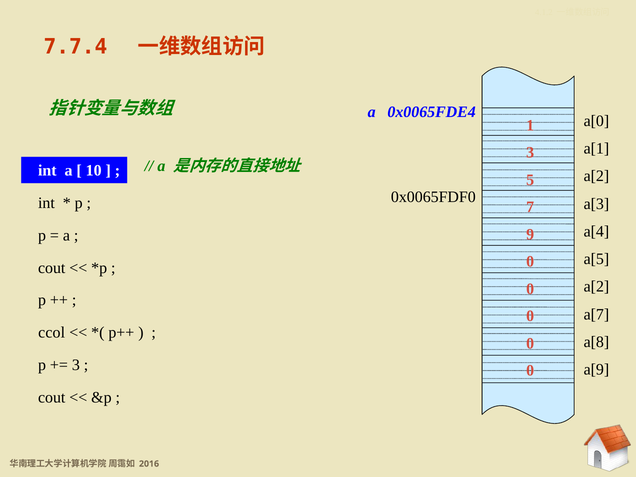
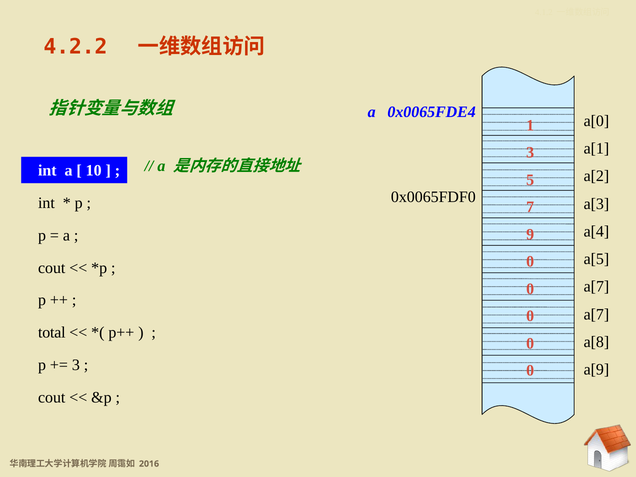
7.7.4: 7.7.4 -> 4.2.2
a[2 at (596, 287): a[2 -> a[7
ccol: ccol -> total
